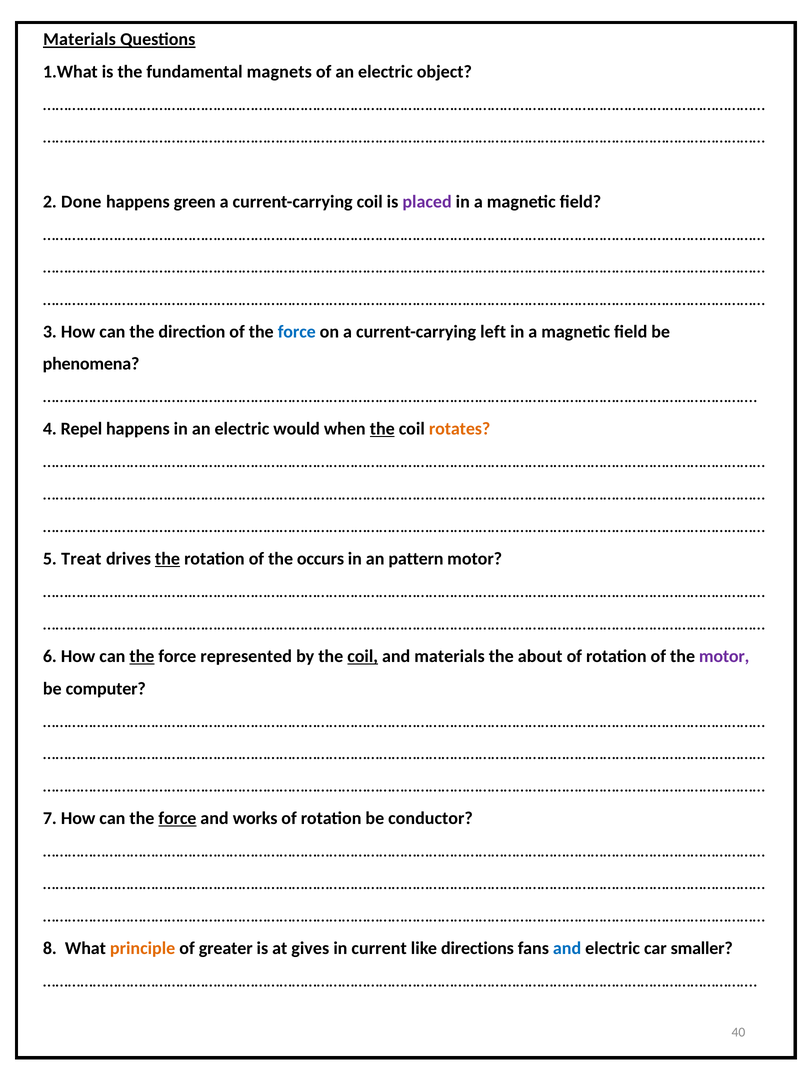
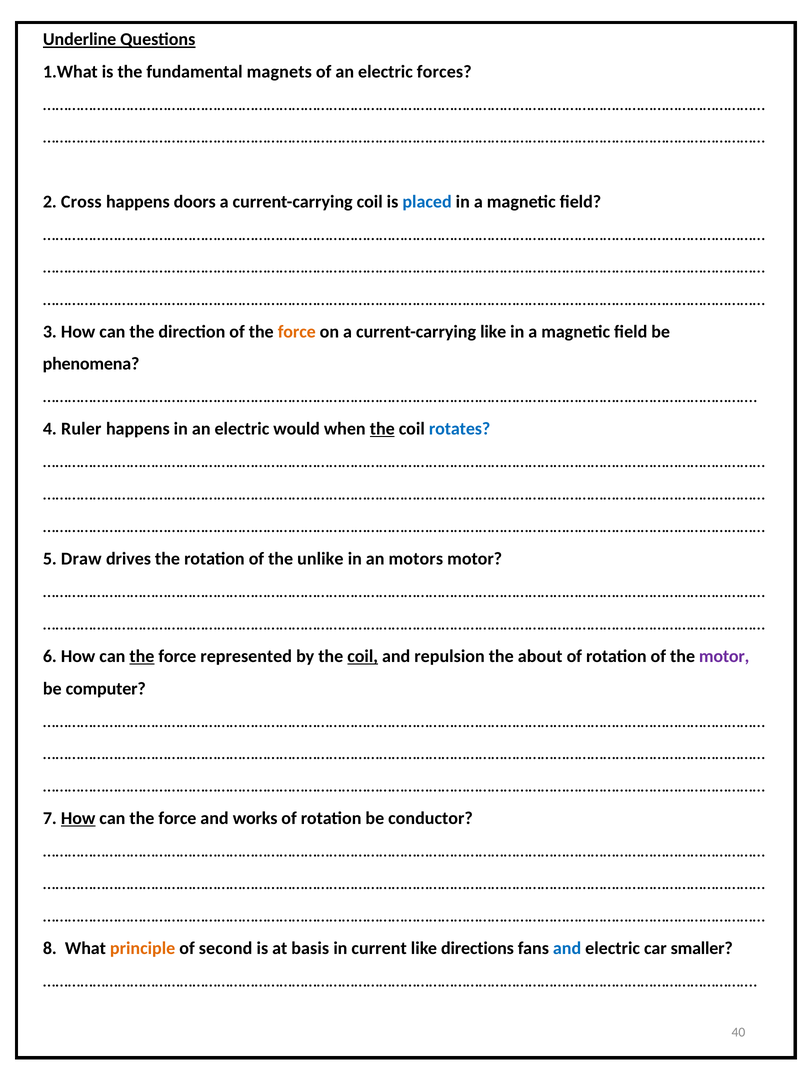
Materials at (79, 39): Materials -> Underline
object: object -> forces
Done: Done -> Cross
green: green -> doors
placed colour: purple -> blue
force at (297, 332) colour: blue -> orange
current-carrying left: left -> like
Repel: Repel -> Ruler
rotates colour: orange -> blue
Treat: Treat -> Draw
the at (168, 559) underline: present -> none
occurs: occurs -> unlike
pattern: pattern -> motors
and materials: materials -> repulsion
How at (78, 819) underline: none -> present
force at (177, 819) underline: present -> none
greater: greater -> second
gives: gives -> basis
